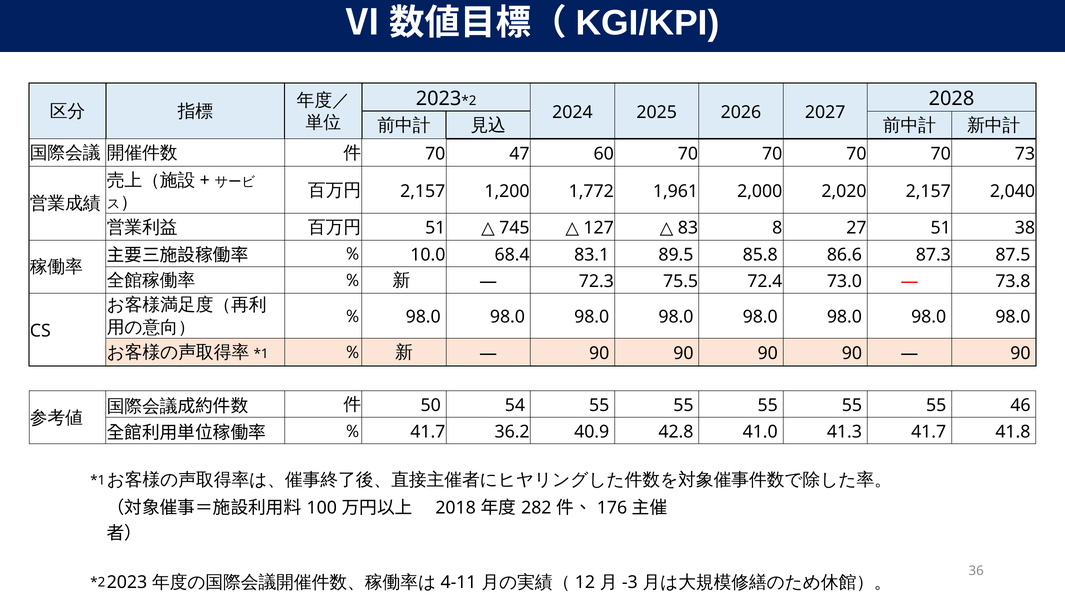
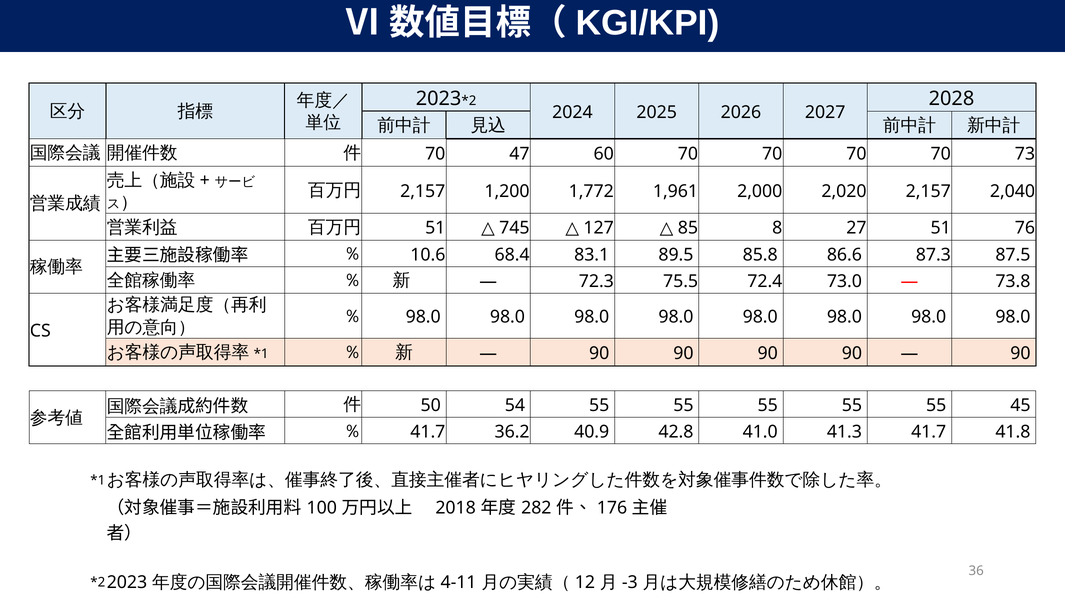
83: 83 -> 85
38: 38 -> 76
10.0: 10.0 -> 10.6
46: 46 -> 45
